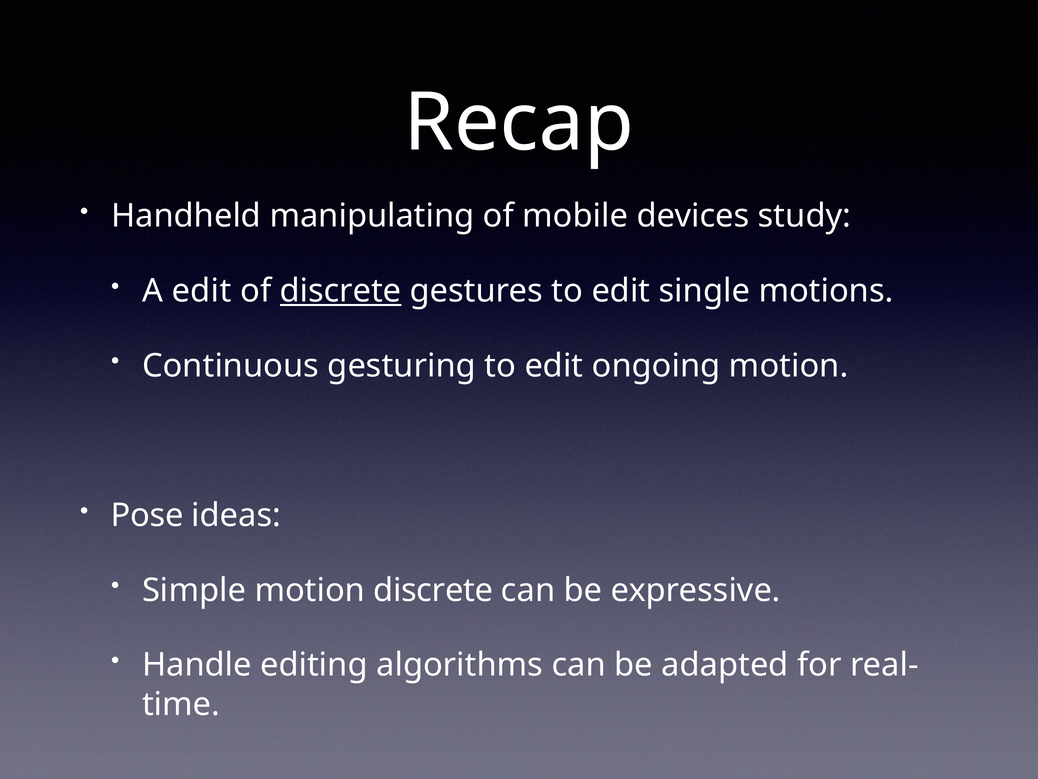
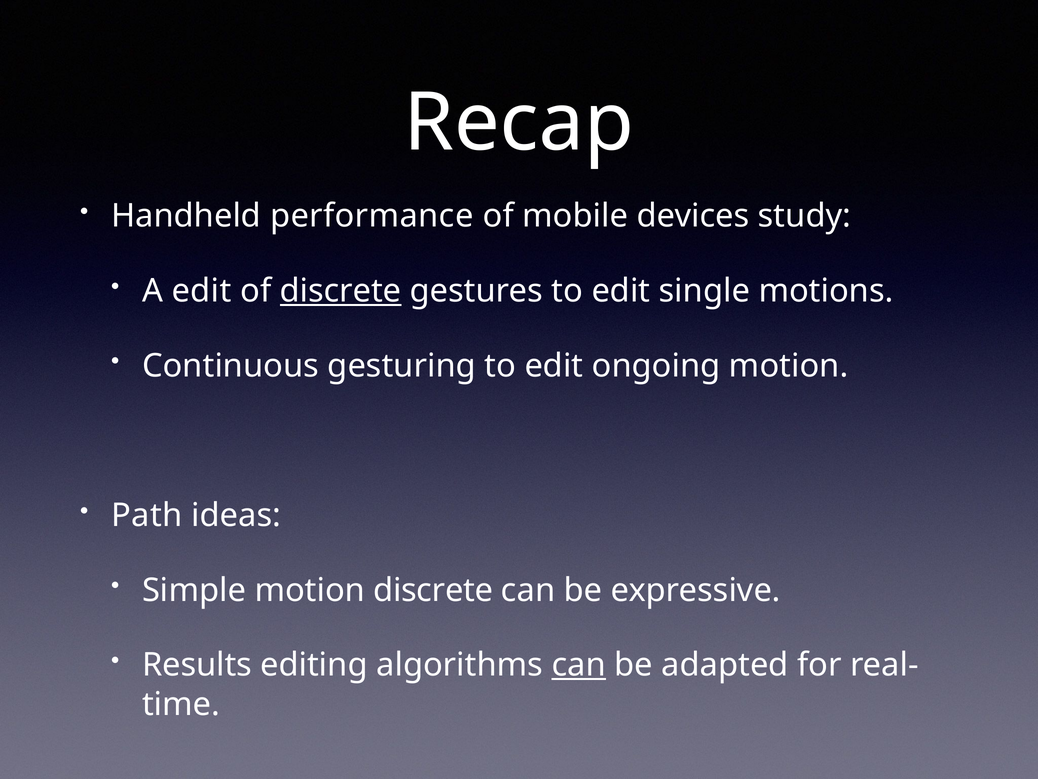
manipulating: manipulating -> performance
Pose: Pose -> Path
Handle: Handle -> Results
can at (579, 665) underline: none -> present
